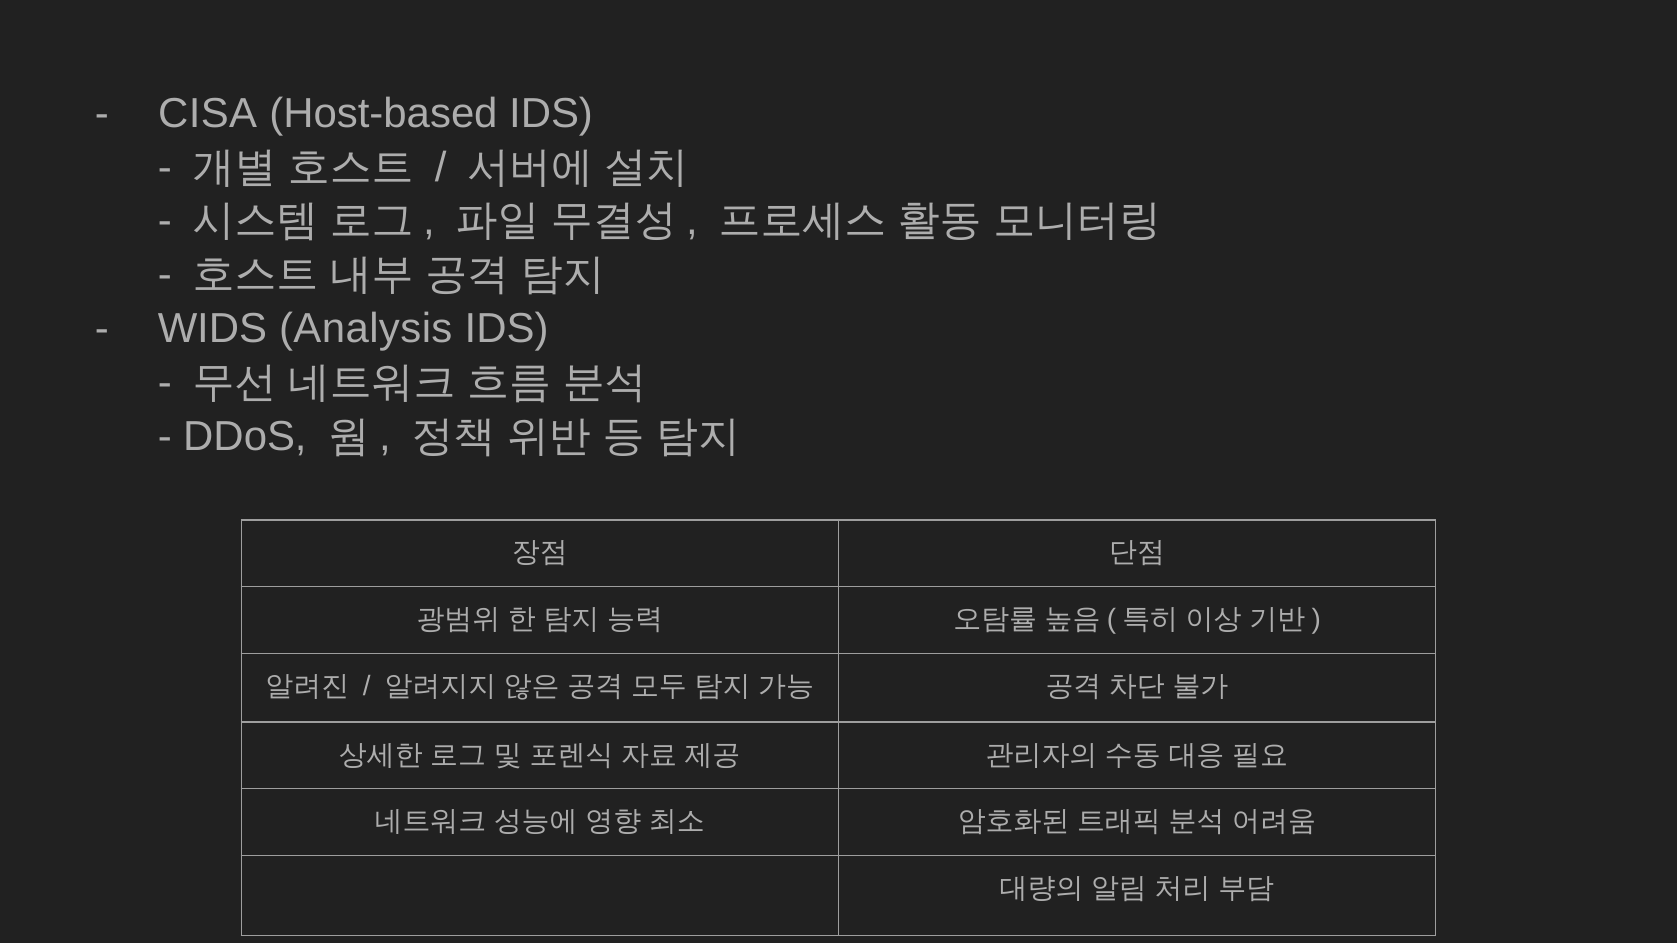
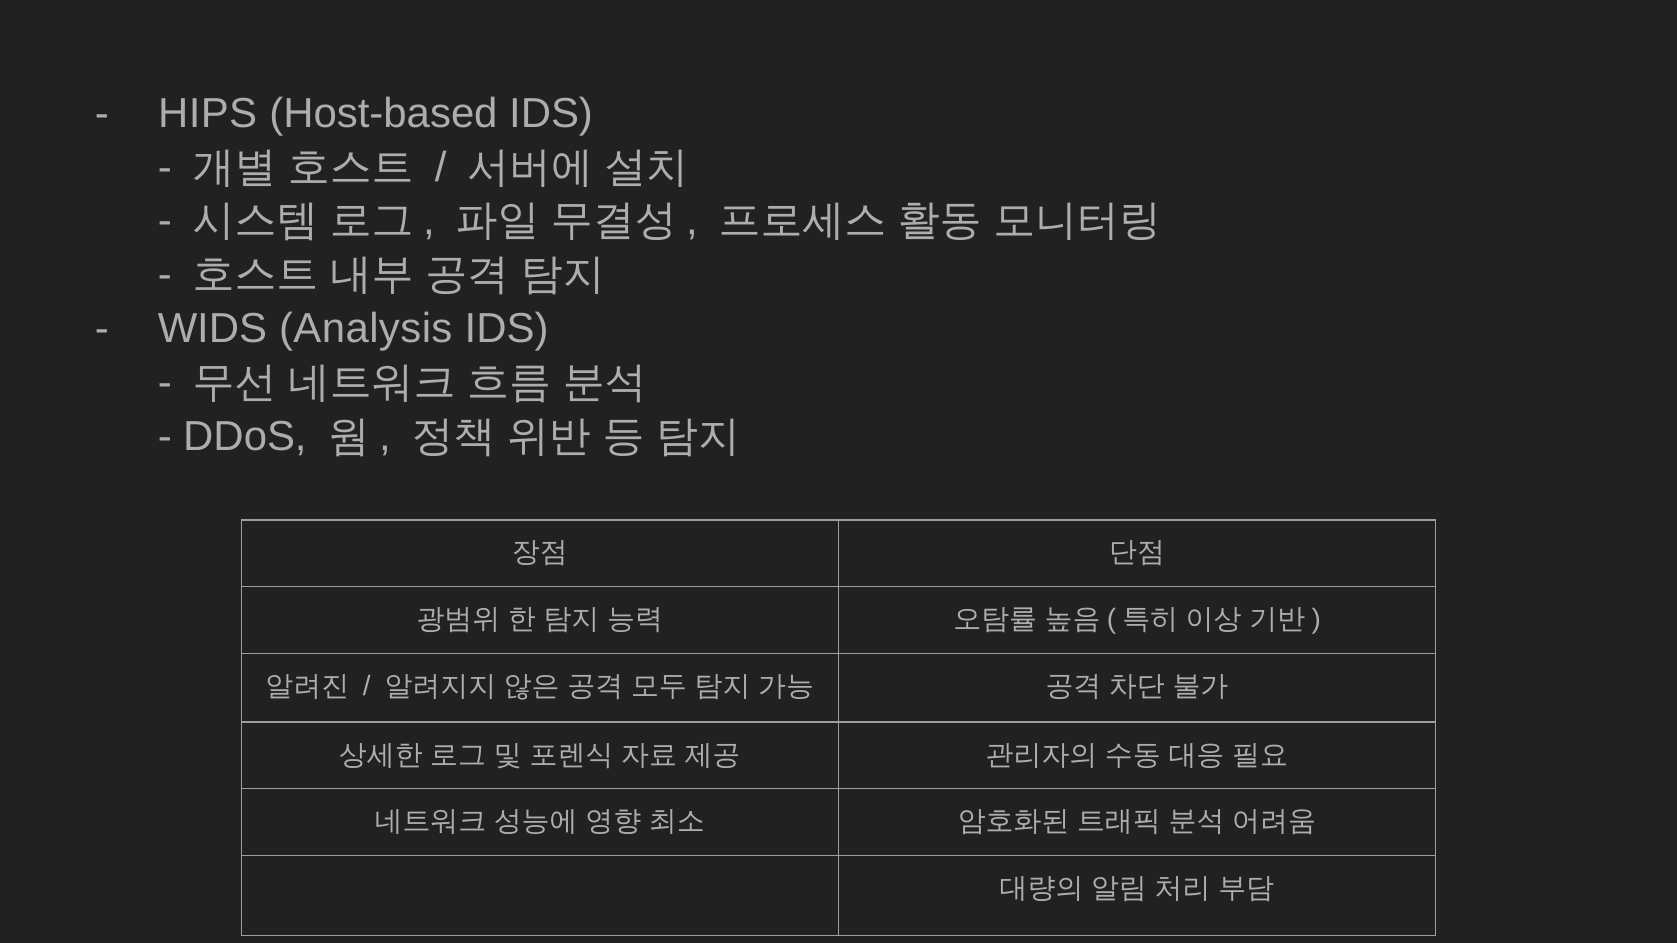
CISA: CISA -> HIPS
